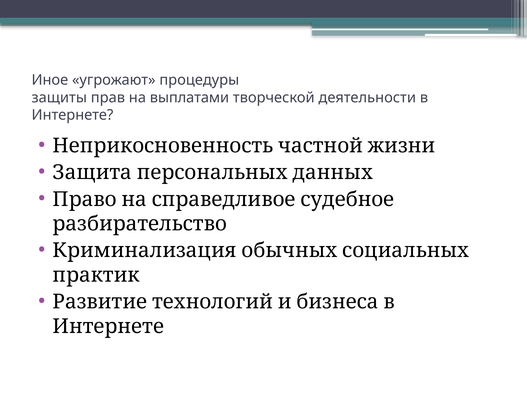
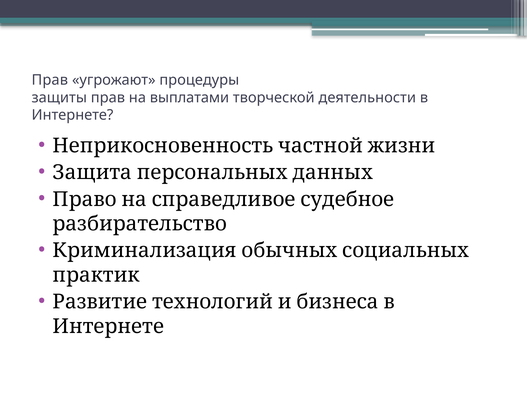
Иное at (50, 80): Иное -> Прав
